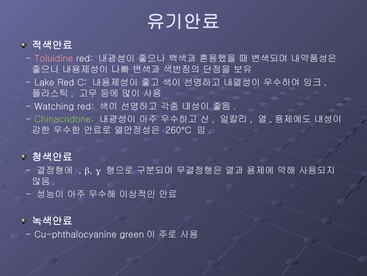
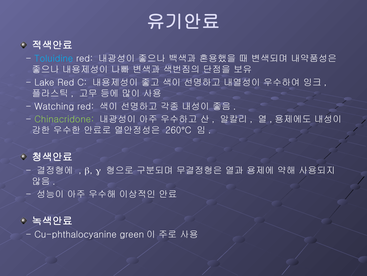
Toluidine colour: pink -> light blue
